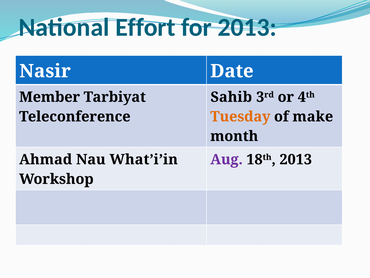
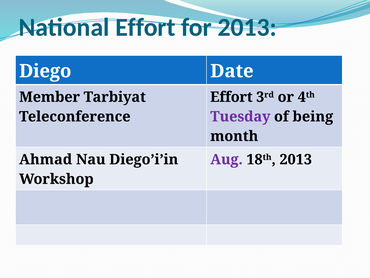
Nasir: Nasir -> Diego
Sahib at (231, 97): Sahib -> Effort
Tuesday colour: orange -> purple
make: make -> being
What’i’in: What’i’in -> Diego’i’in
